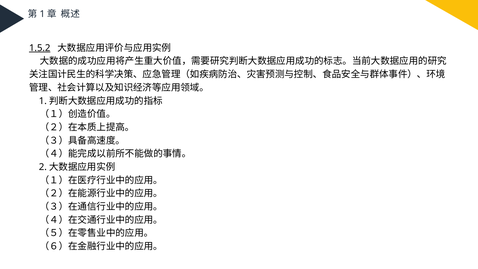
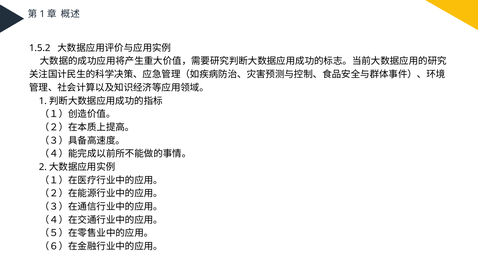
1.5.2 underline: present -> none
